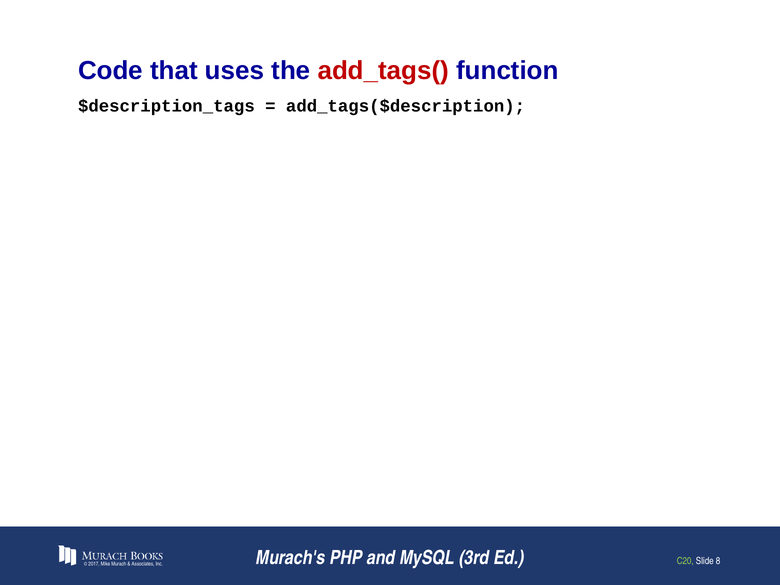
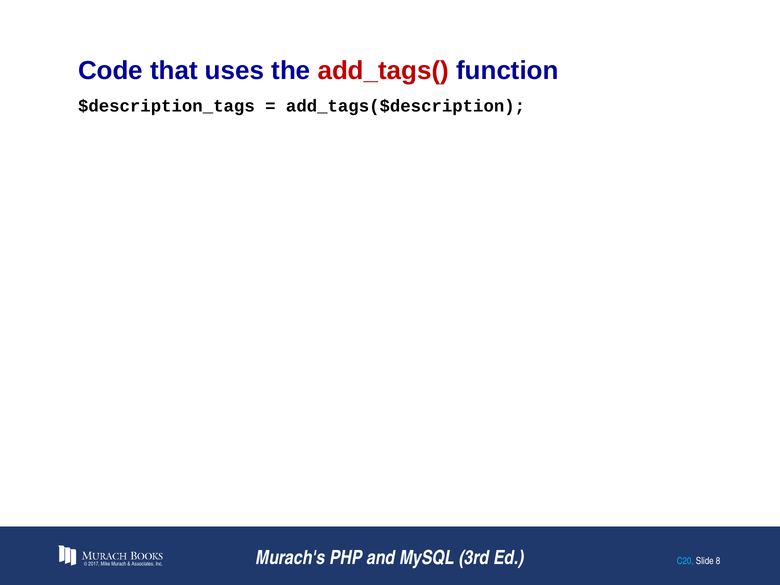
C20 colour: light green -> light blue
